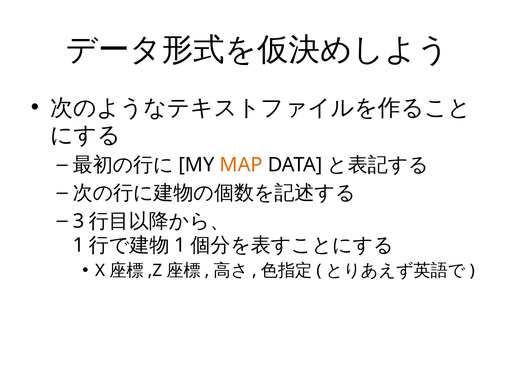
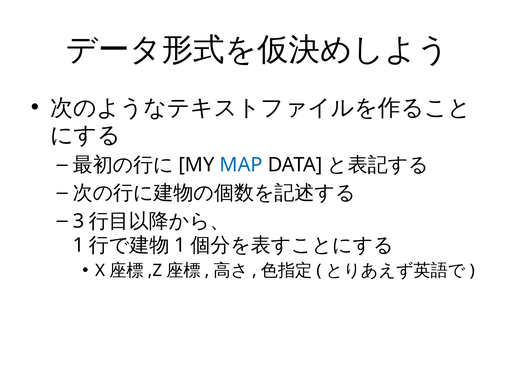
MAP colour: orange -> blue
